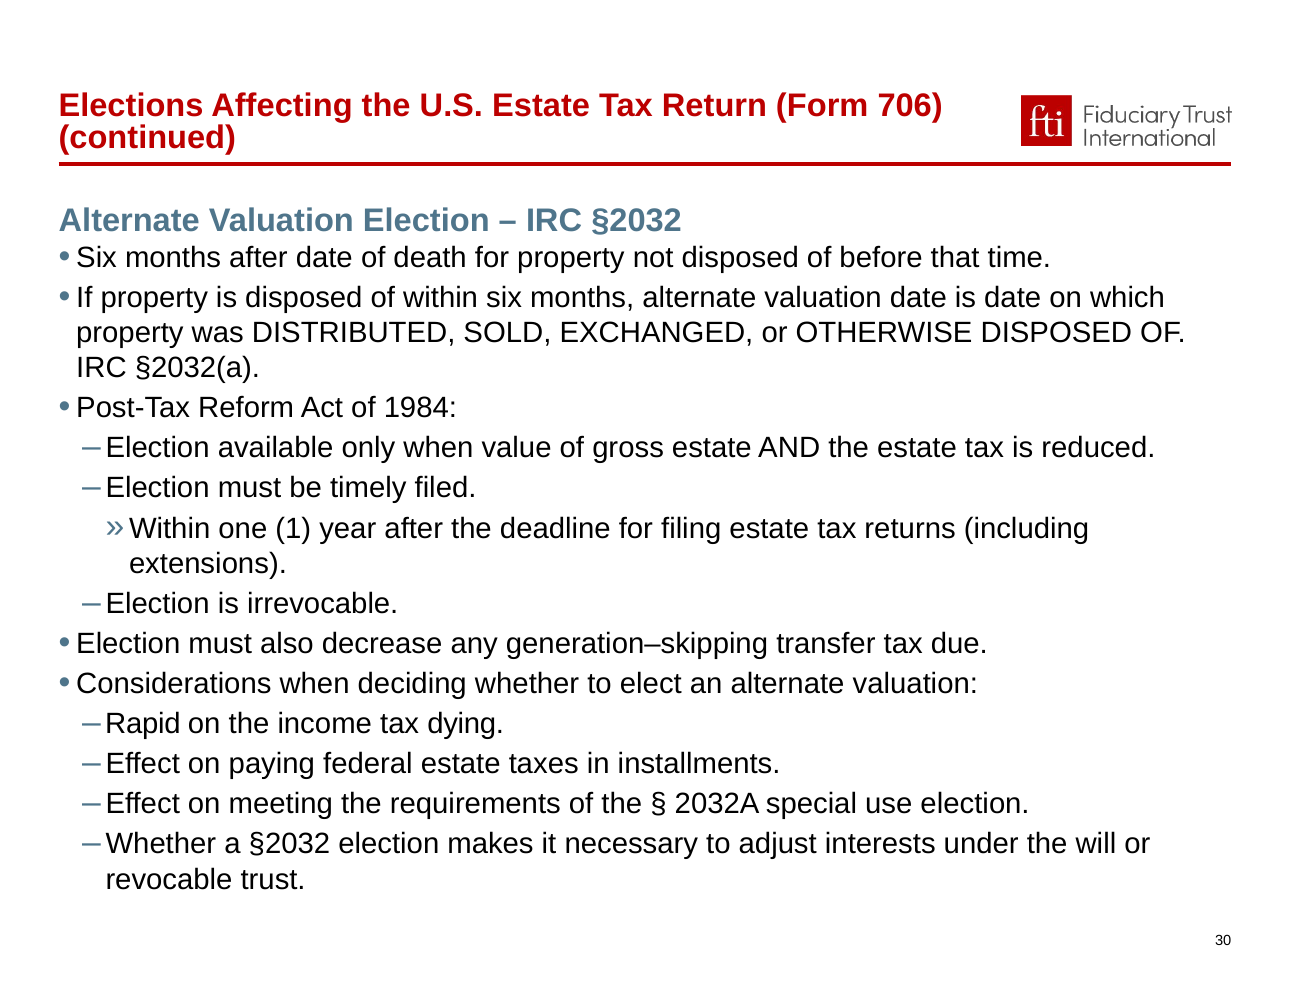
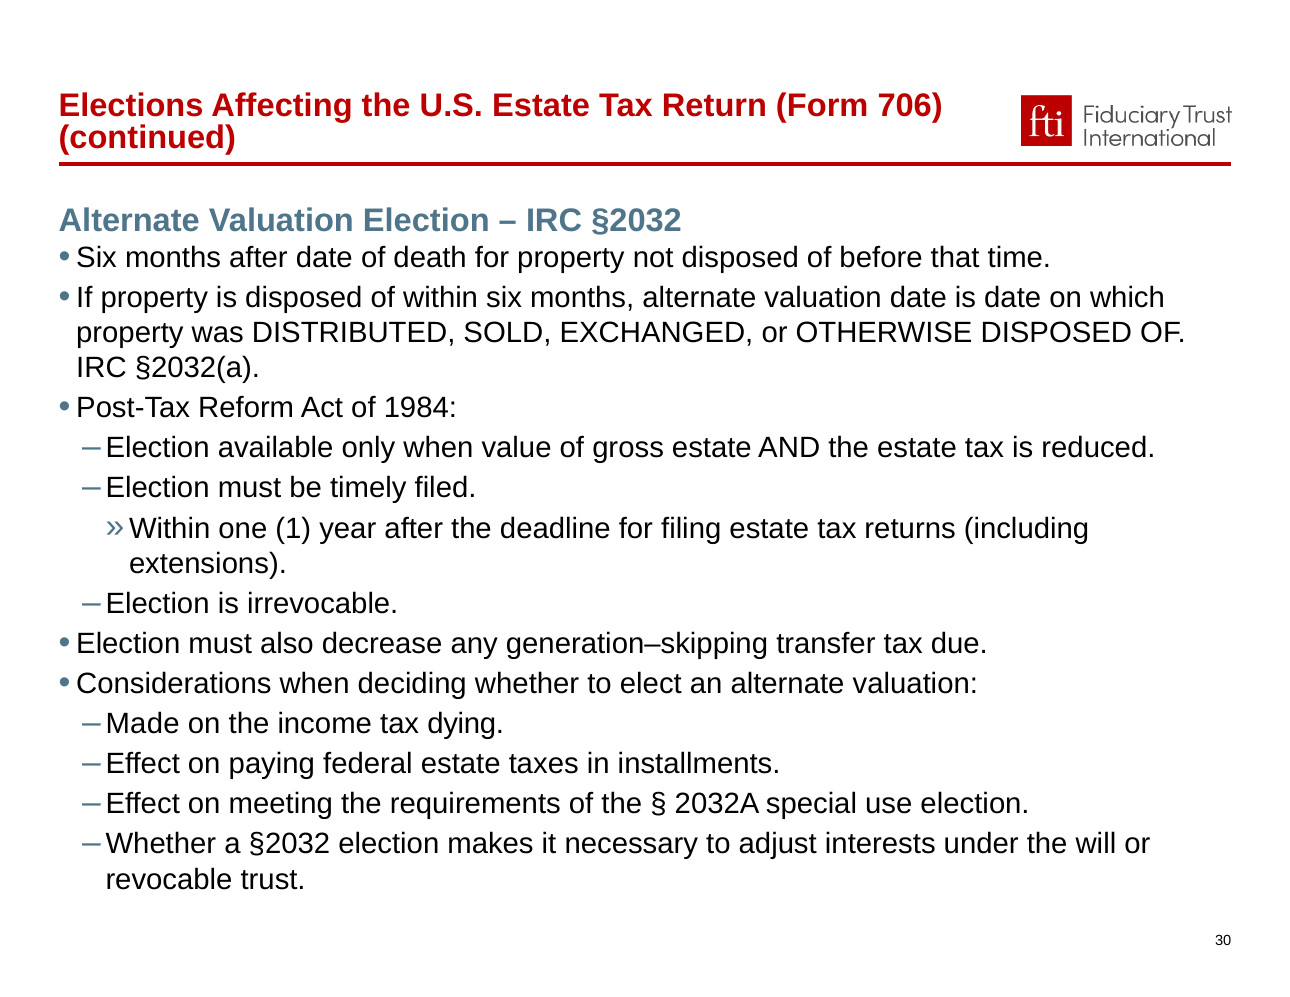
Rapid: Rapid -> Made
